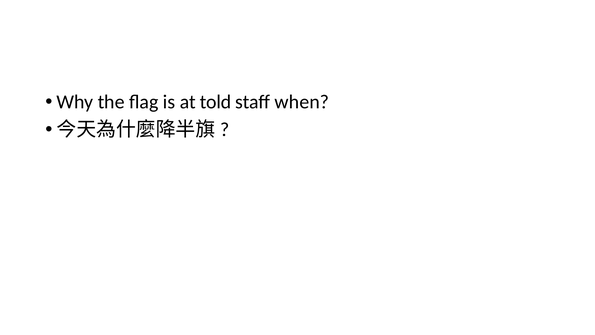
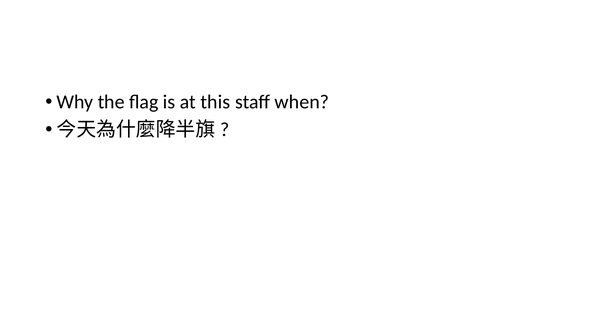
told: told -> this
